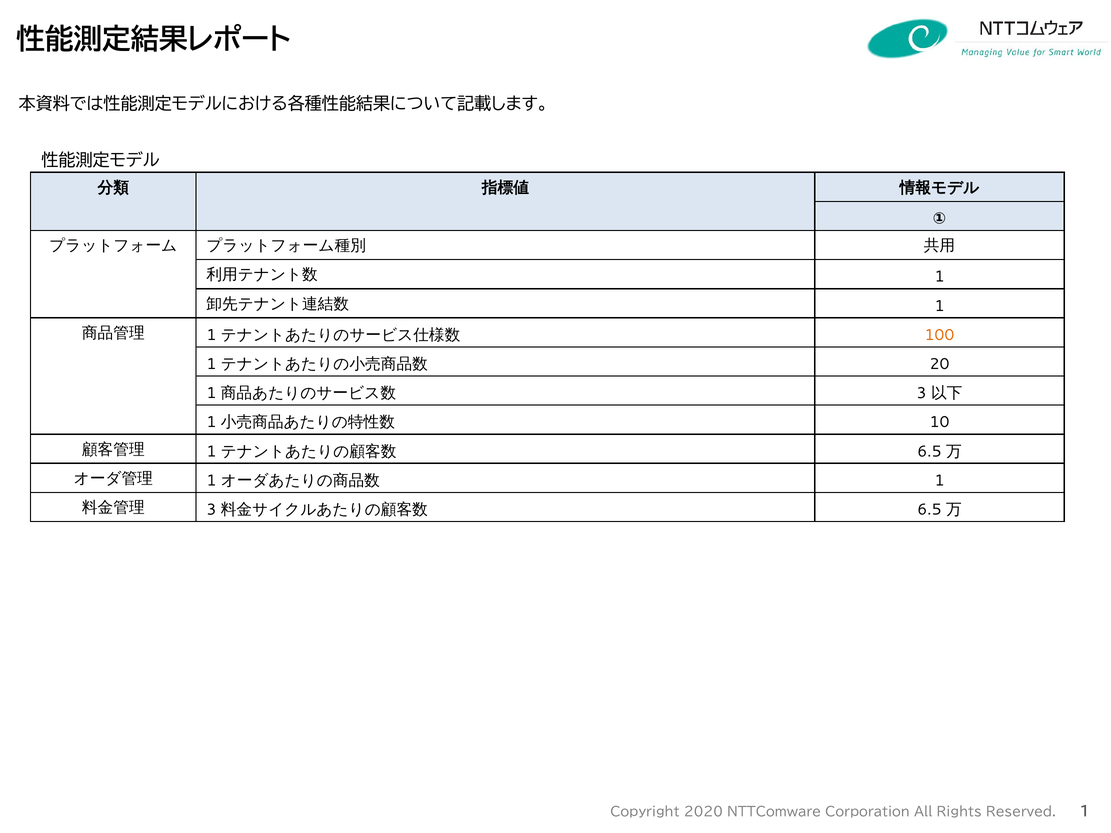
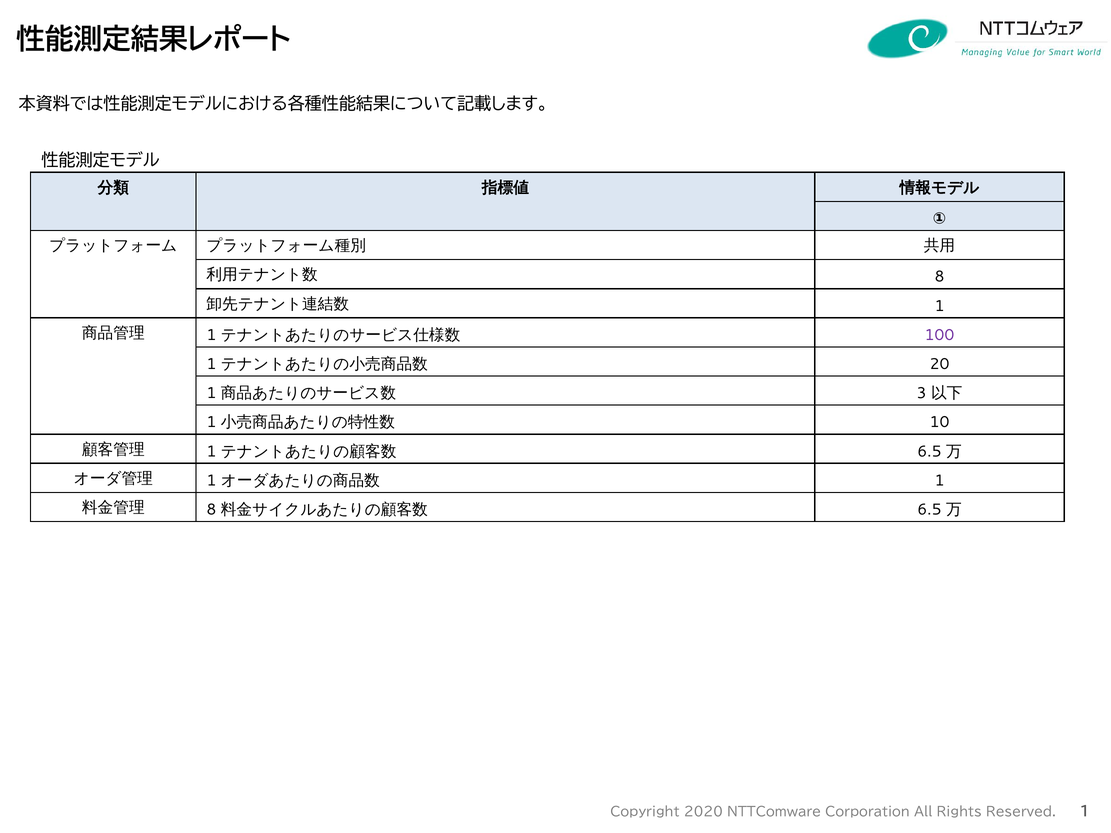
1 at (940, 277): 1 -> 8
100 colour: orange -> purple
3 at (211, 510): 3 -> 8
